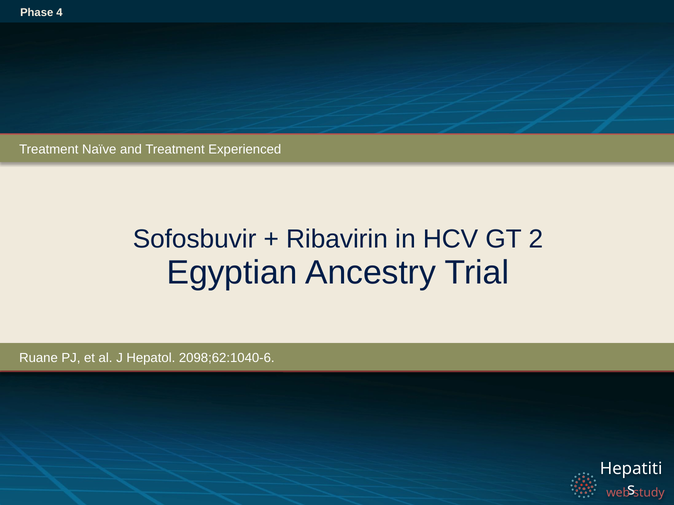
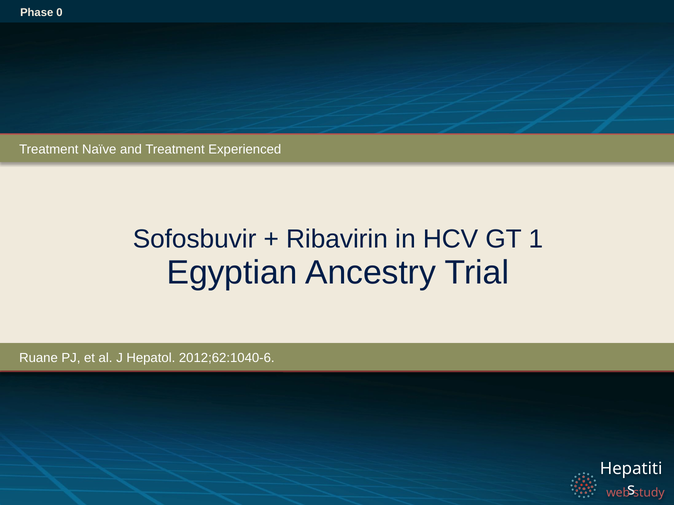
4: 4 -> 0
2: 2 -> 1
2098;62:1040-6: 2098;62:1040-6 -> 2012;62:1040-6
